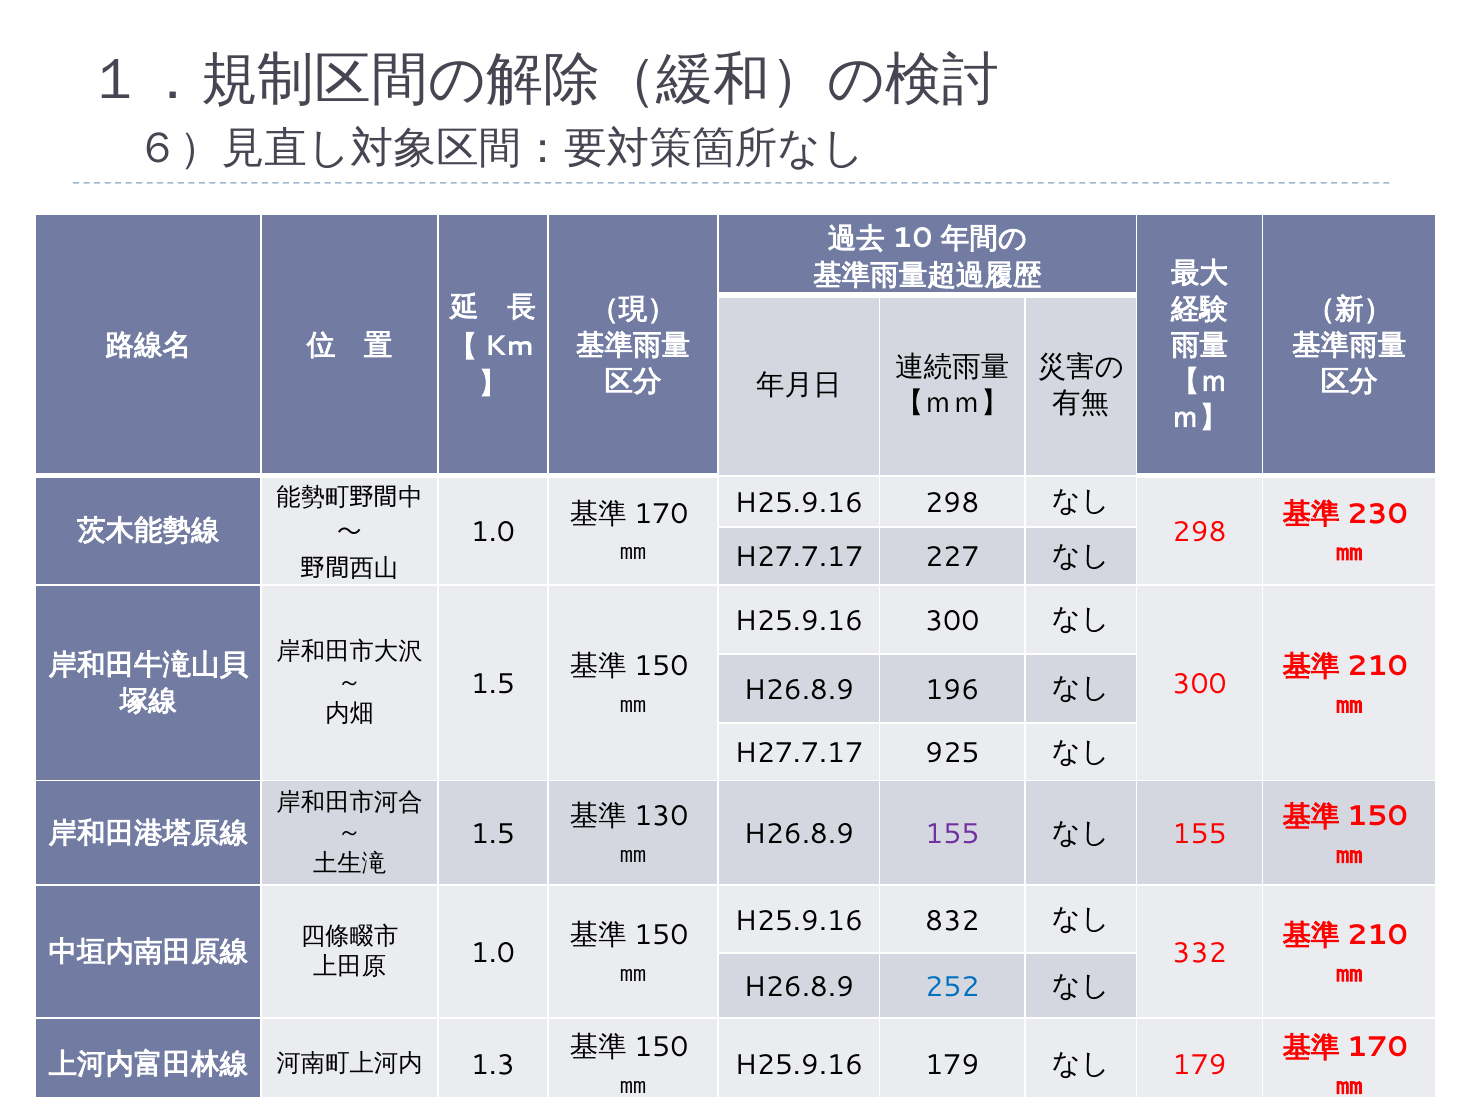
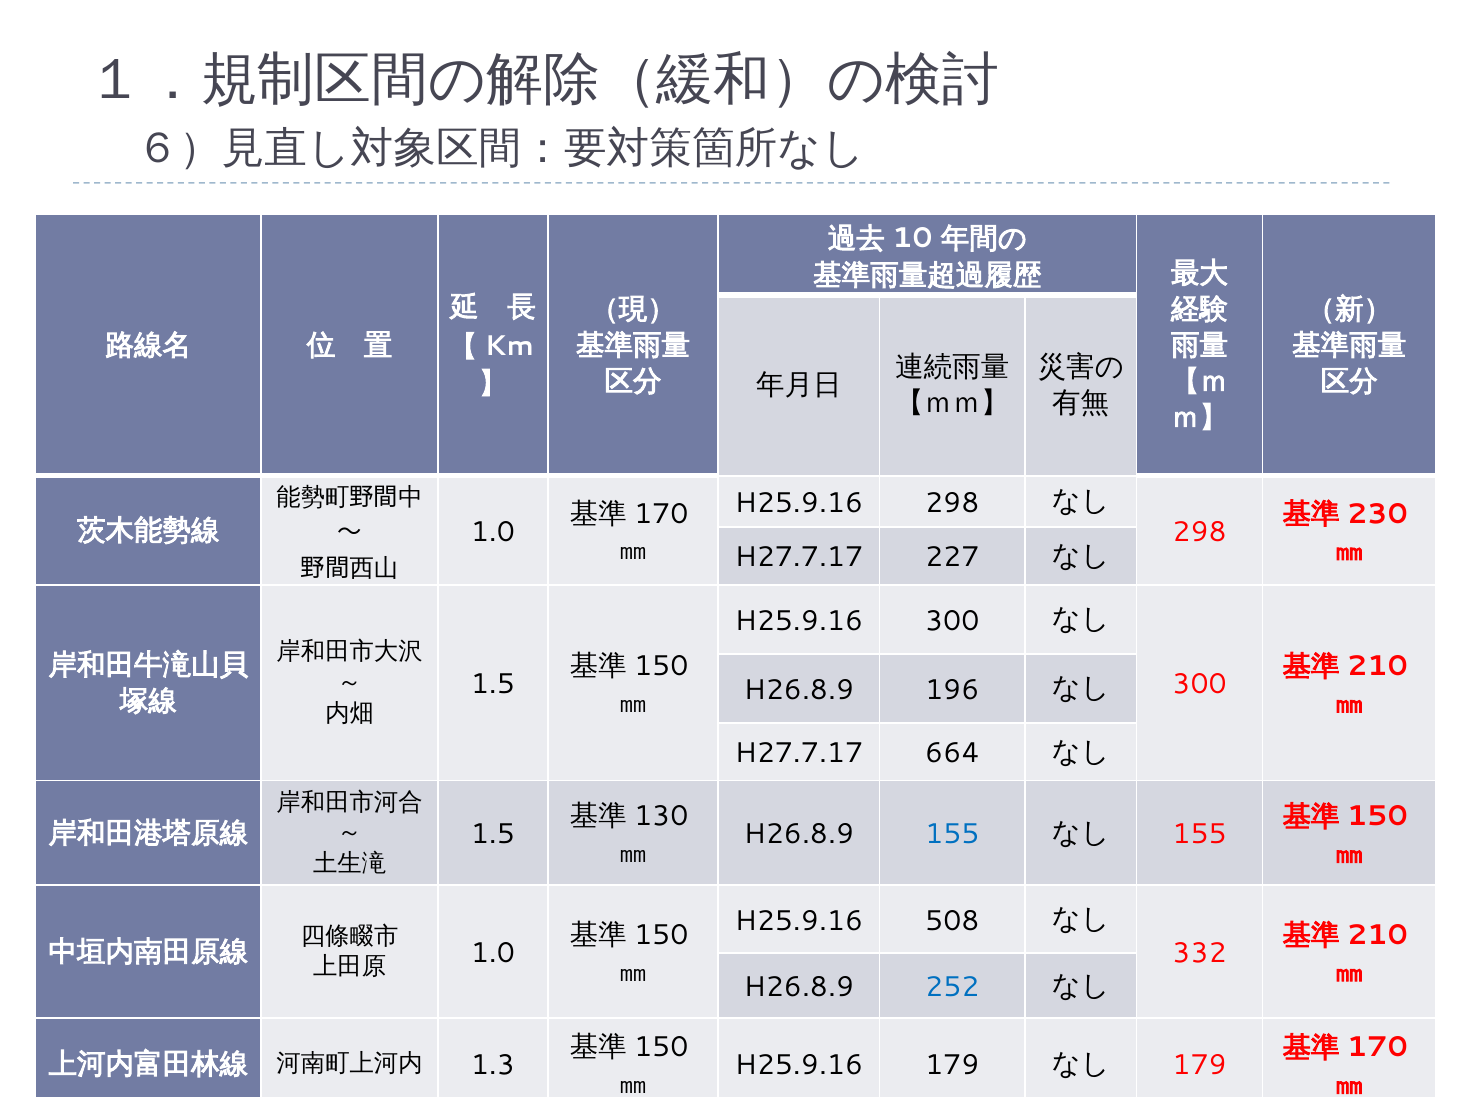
925: 925 -> 664
155 at (952, 835) colour: purple -> blue
832: 832 -> 508
